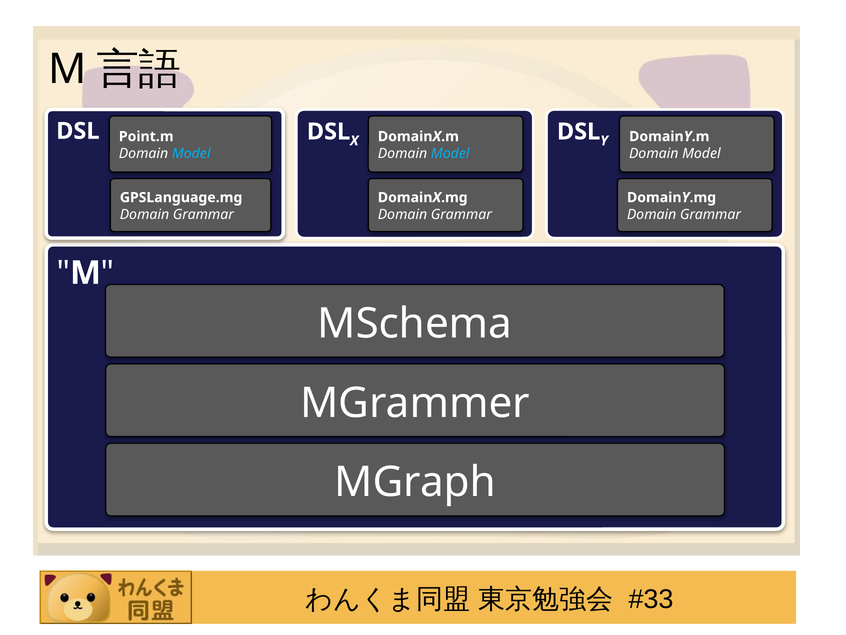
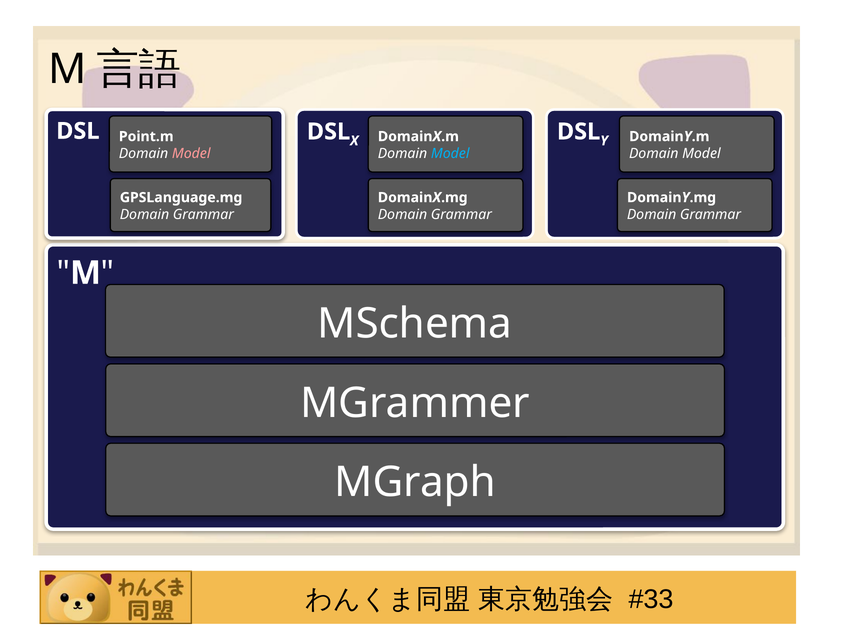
Model at (191, 153) colour: light blue -> pink
